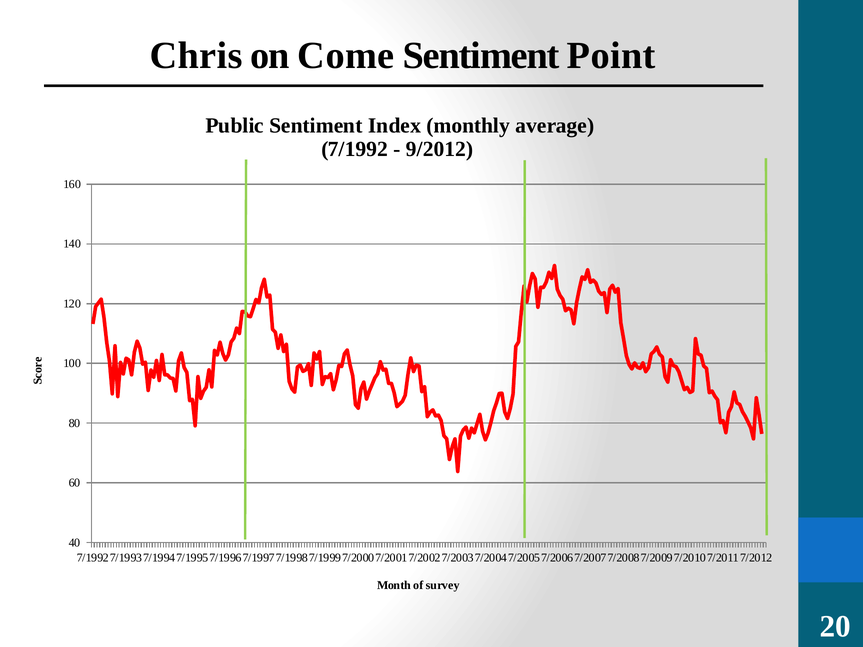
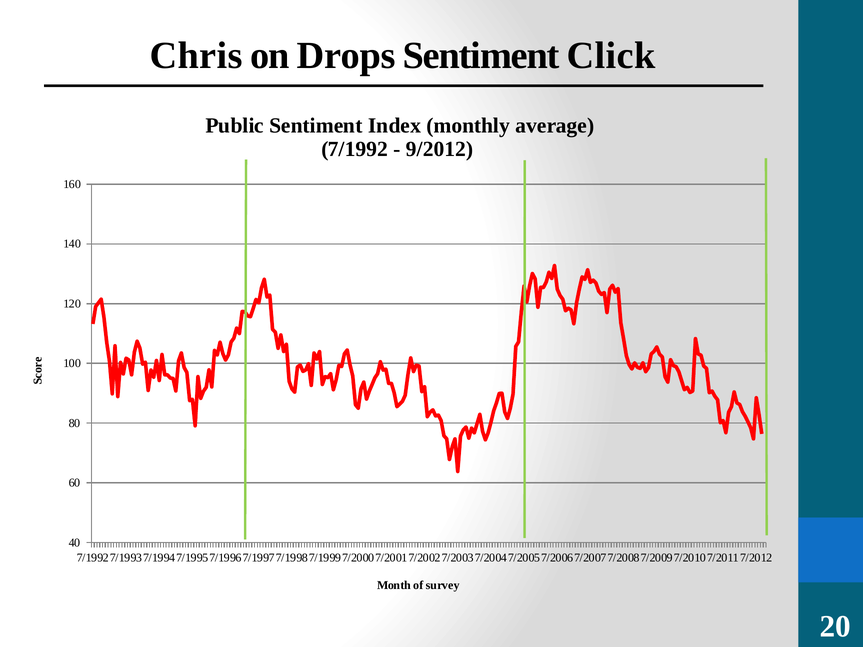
Come: Come -> Drops
Point: Point -> Click
